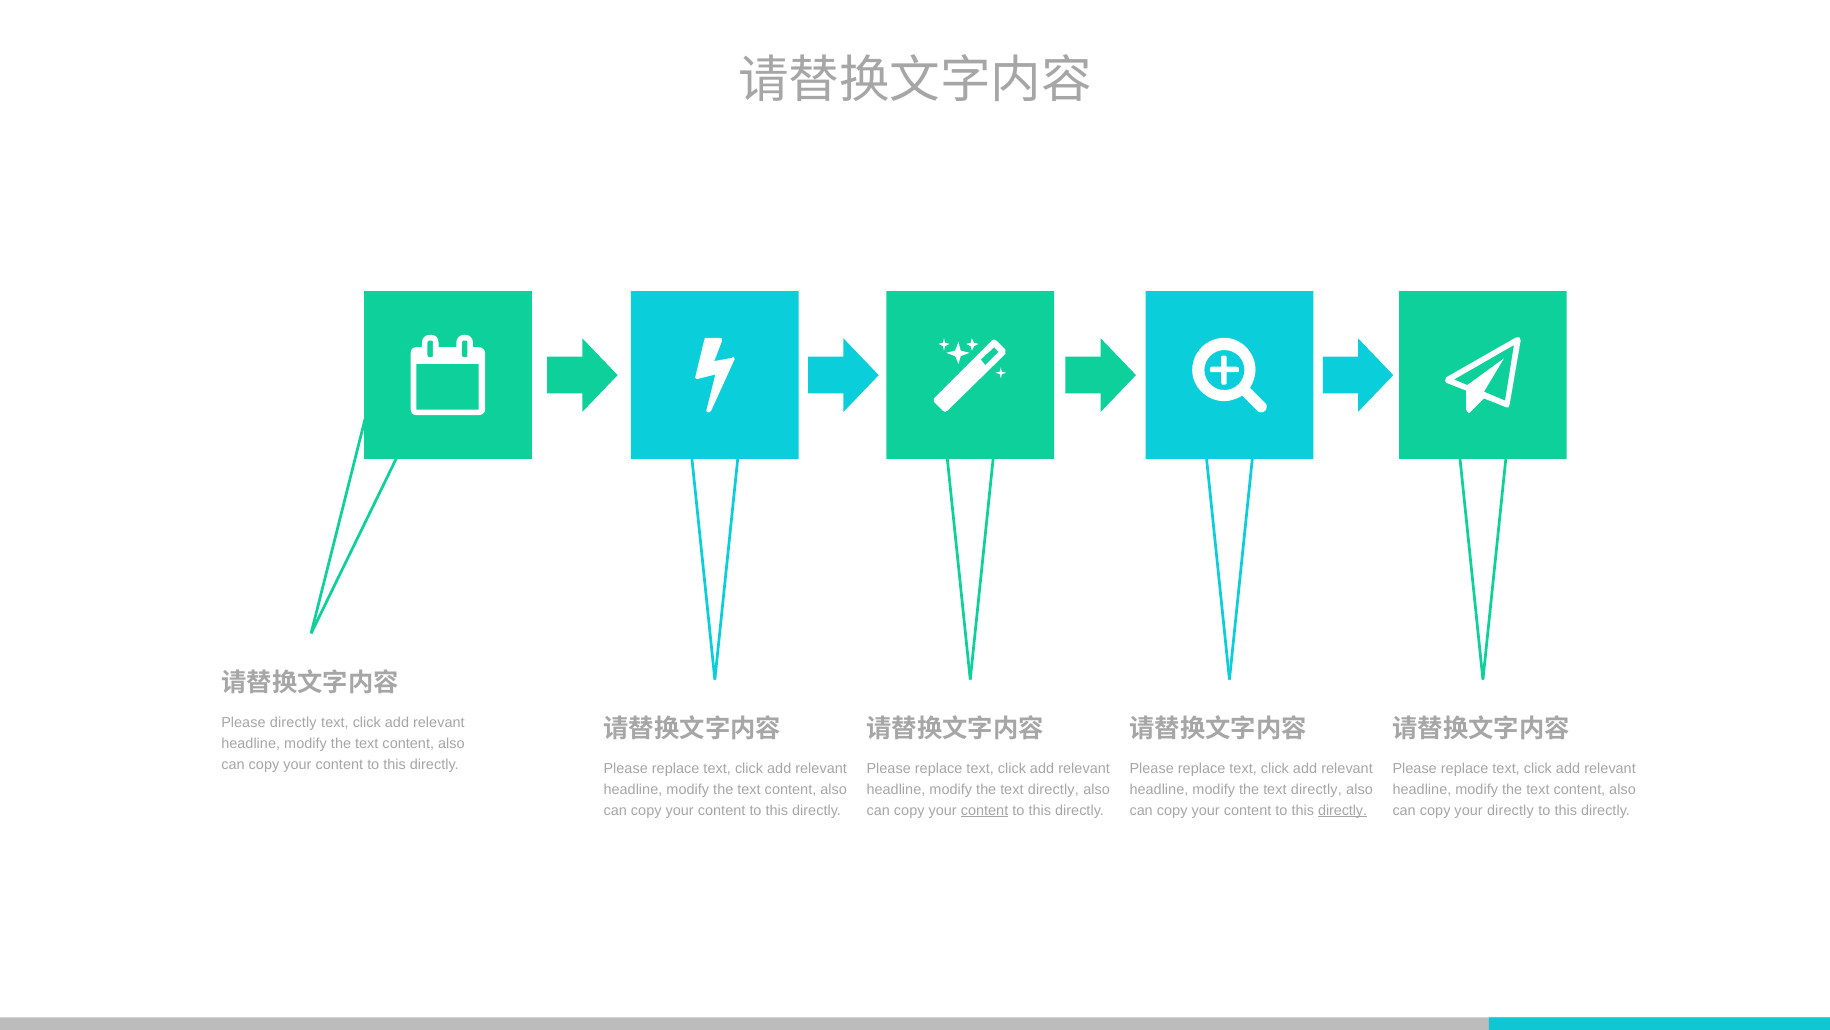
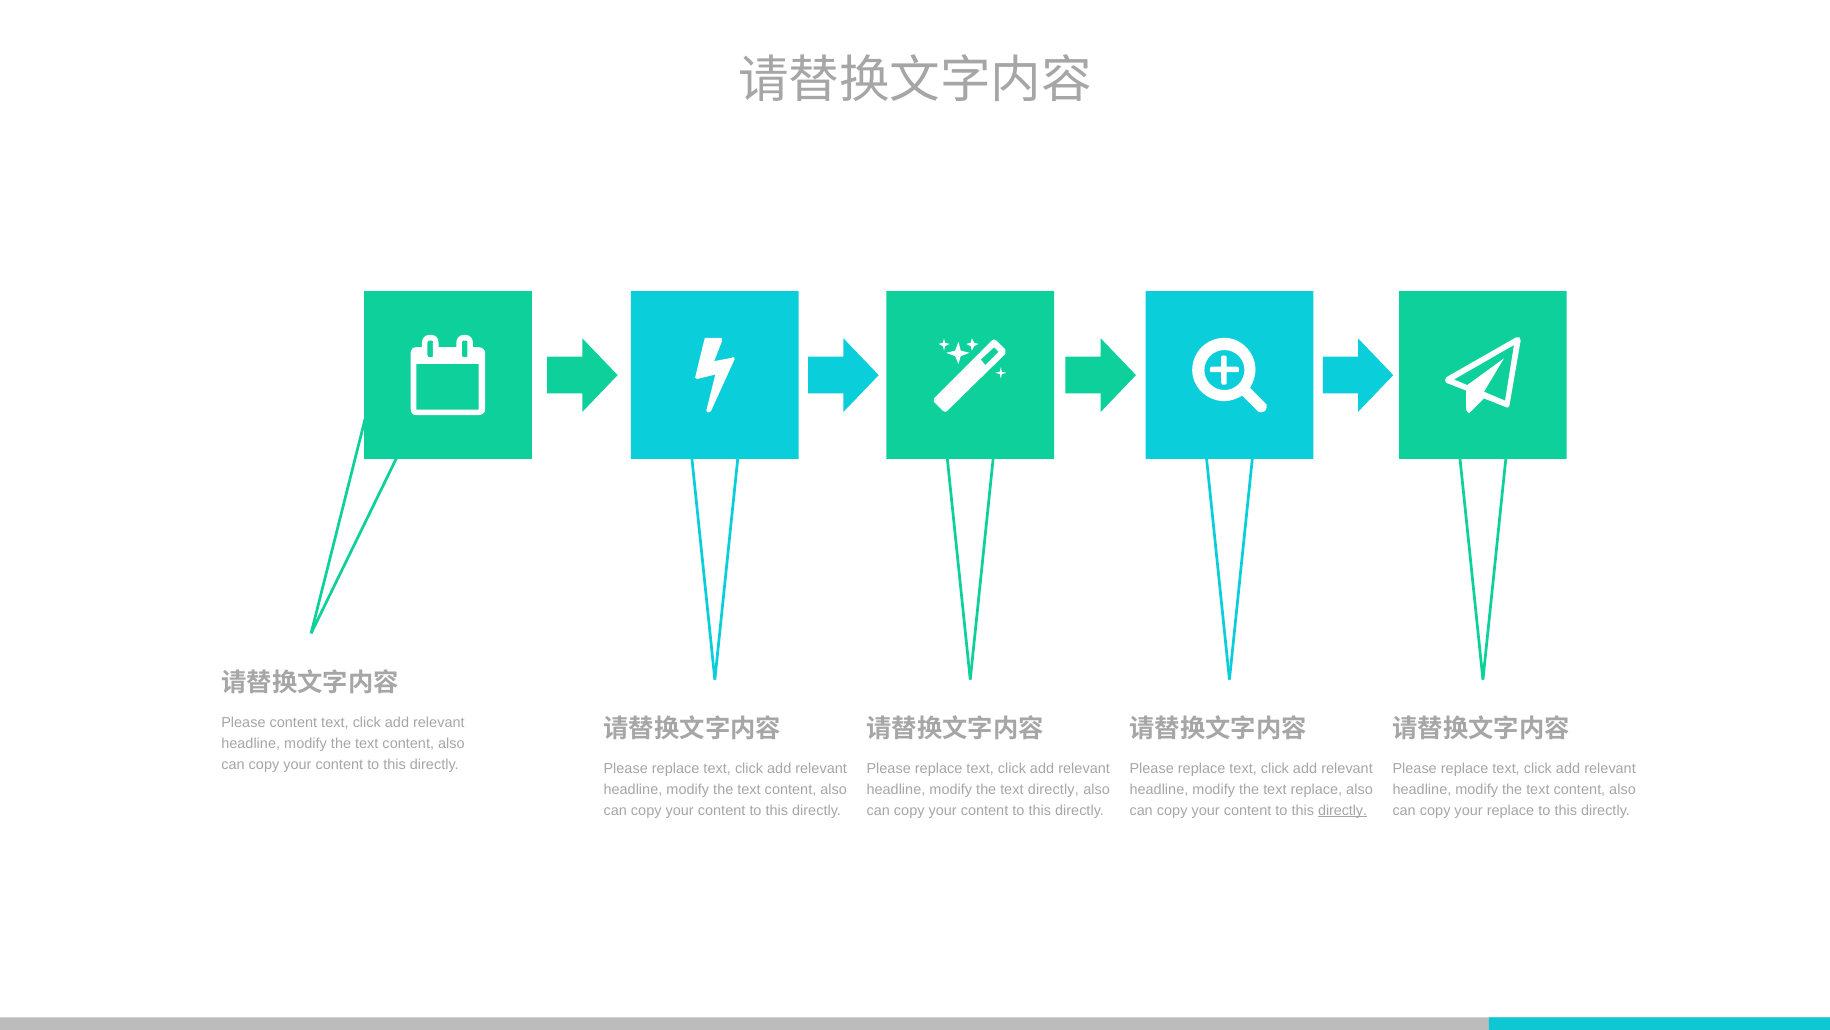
Please directly: directly -> content
directly at (1316, 789): directly -> replace
content at (985, 810) underline: present -> none
your directly: directly -> replace
